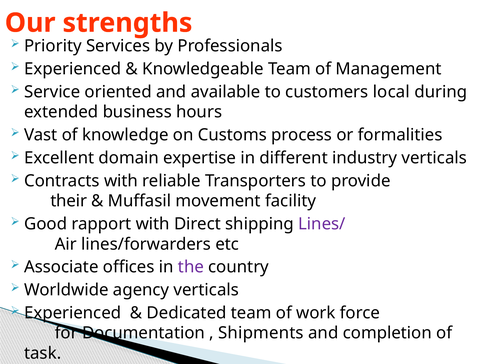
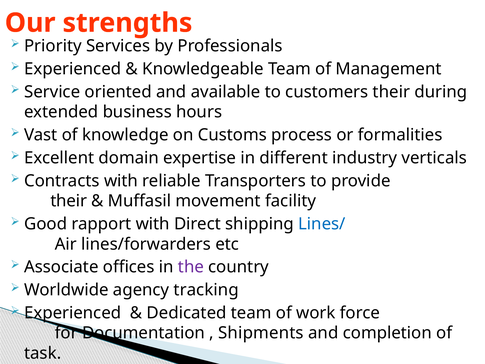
customers local: local -> their
Lines/ colour: purple -> blue
agency verticals: verticals -> tracking
